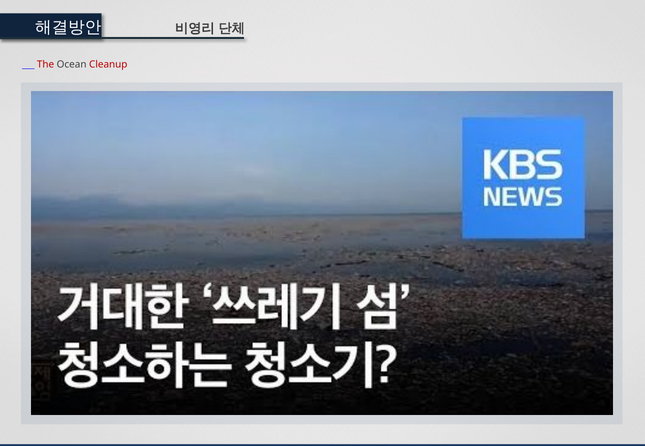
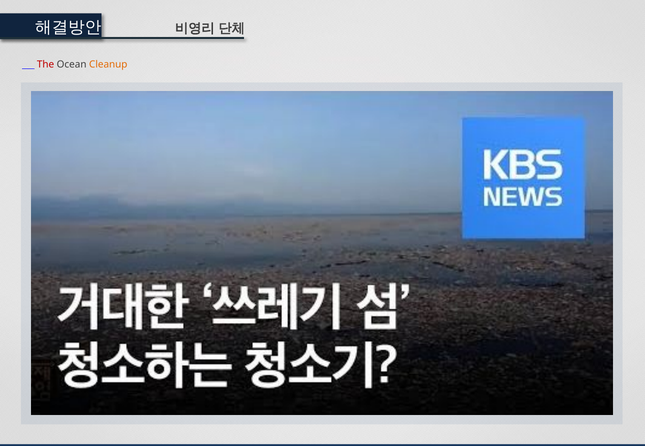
Cleanup colour: red -> orange
